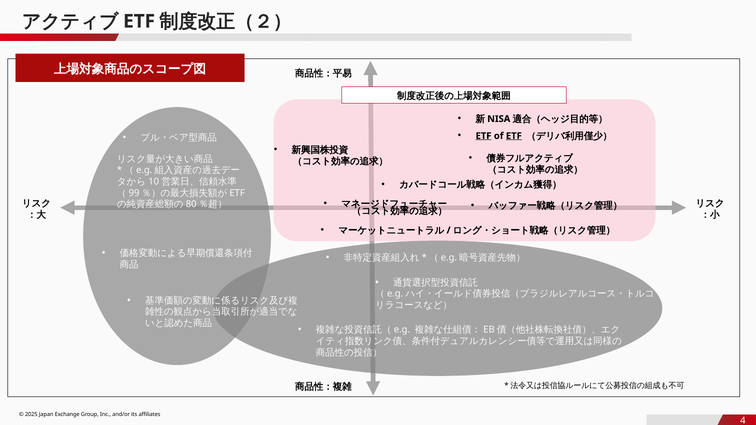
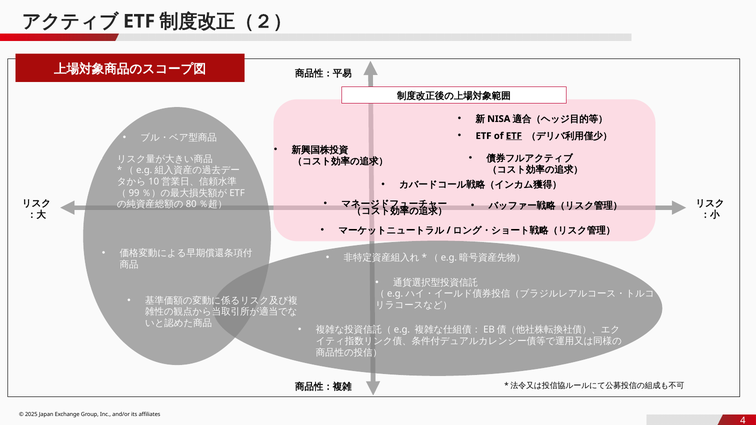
ETF at (483, 136) underline: present -> none
